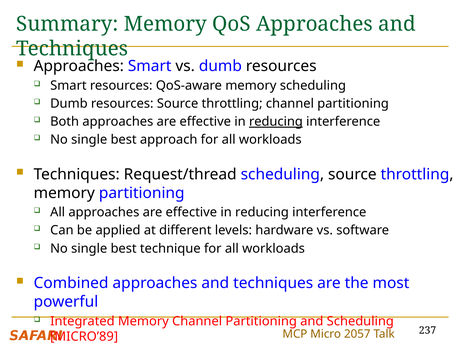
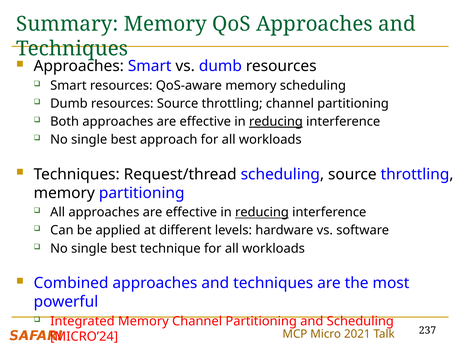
reducing at (262, 212) underline: none -> present
2057: 2057 -> 2021
MICRO’89: MICRO’89 -> MICRO’24
